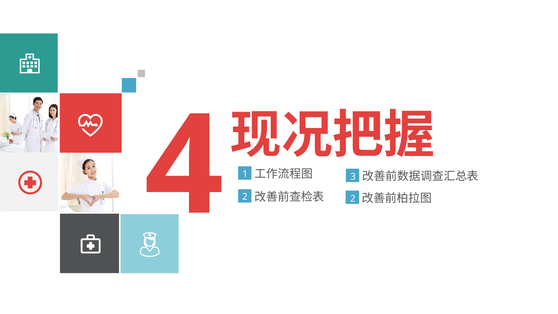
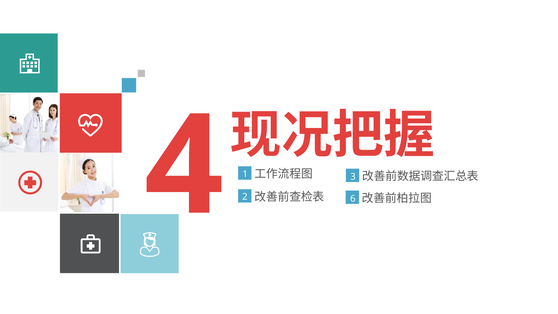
4 2: 2 -> 6
